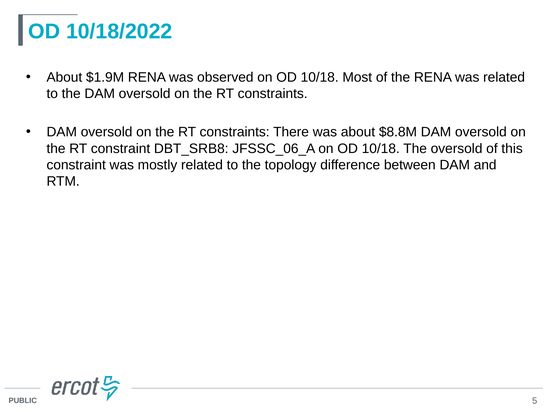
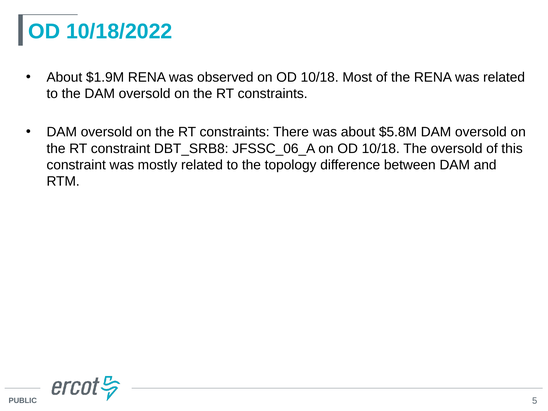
$8.8M: $8.8M -> $5.8M
